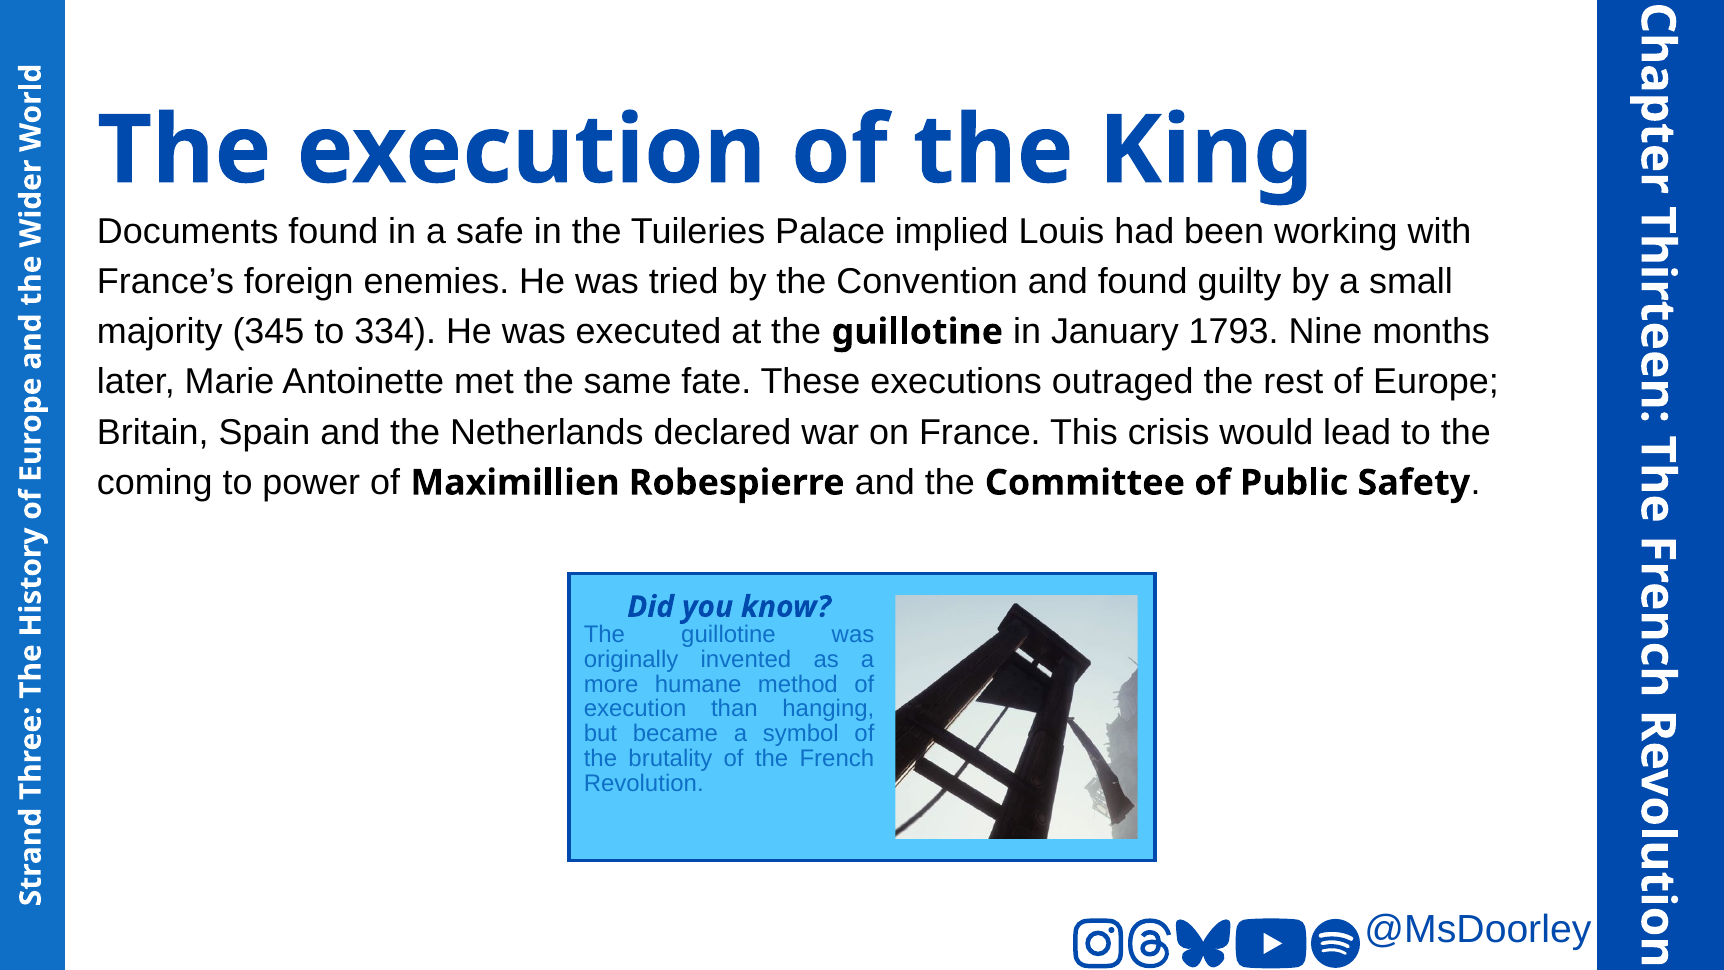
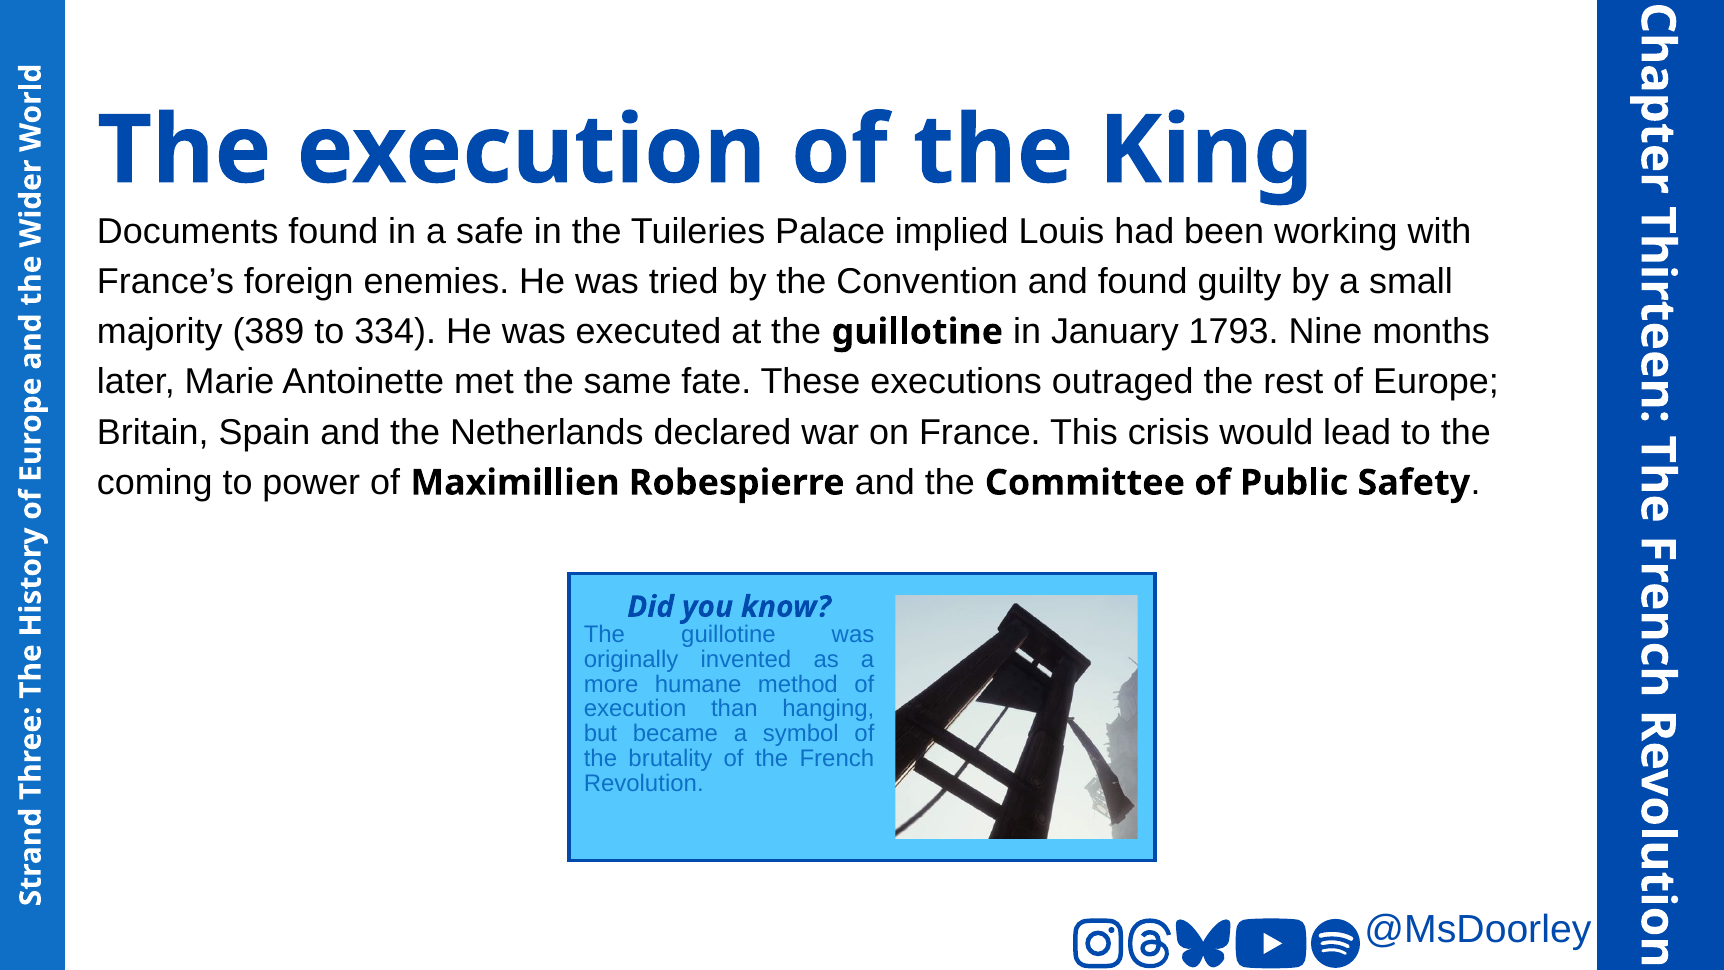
345: 345 -> 389
